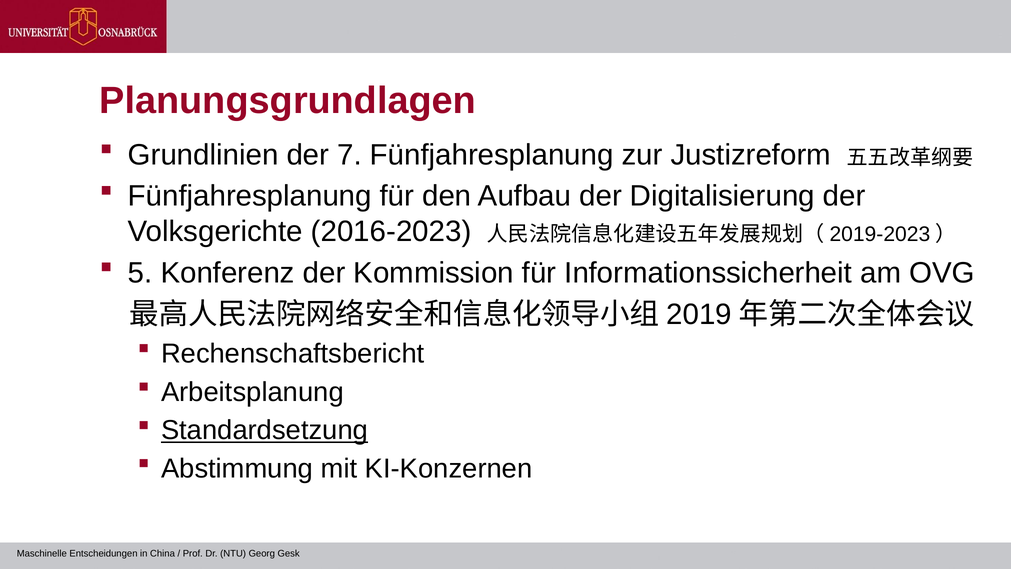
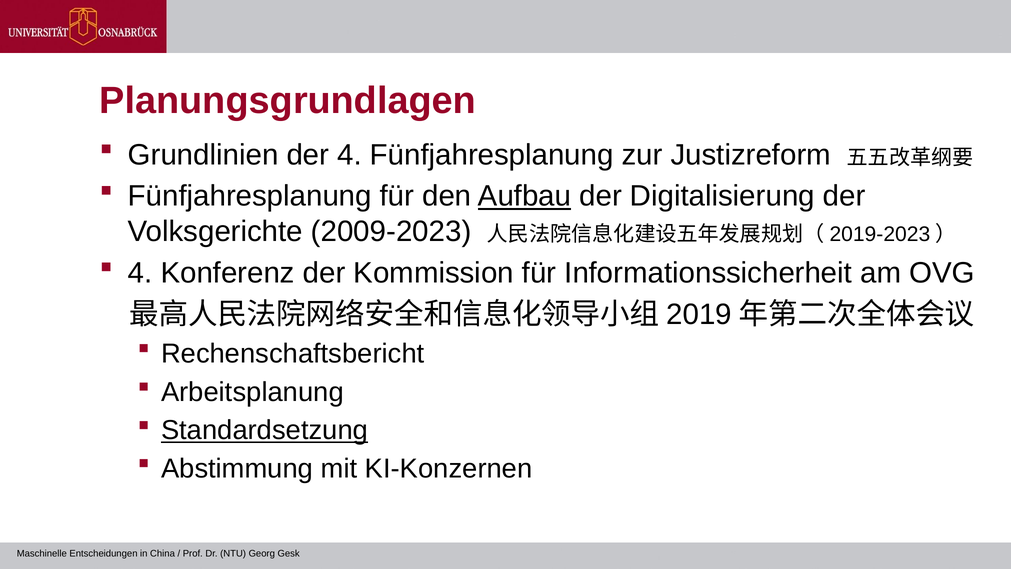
der 7: 7 -> 4
Aufbau underline: none -> present
2016-2023: 2016-2023 -> 2009-2023
5 at (140, 273): 5 -> 4
